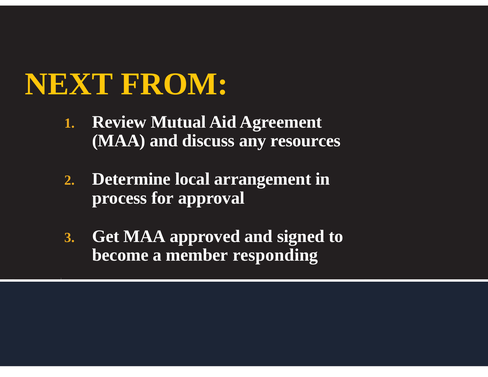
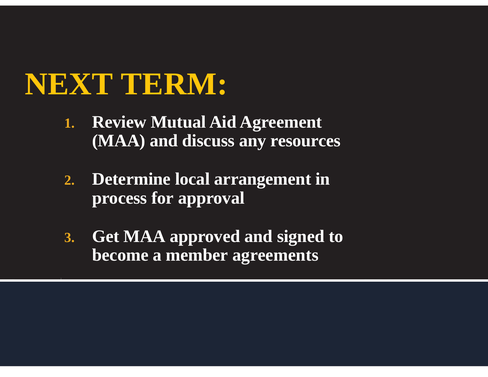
FROM: FROM -> TERM
responding: responding -> agreements
